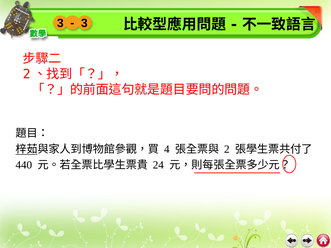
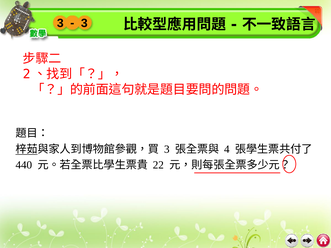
4 at (167, 149): 4 -> 3
2: 2 -> 4
24: 24 -> 22
